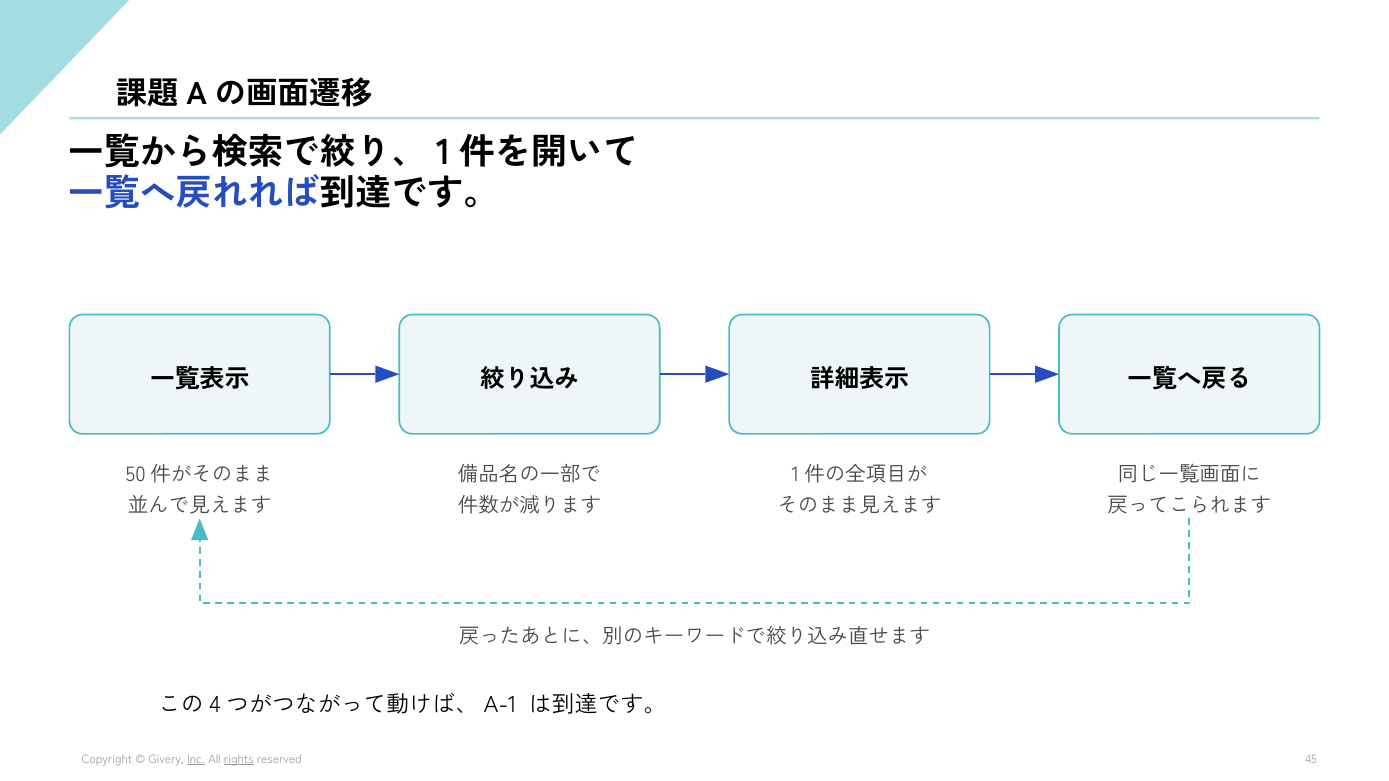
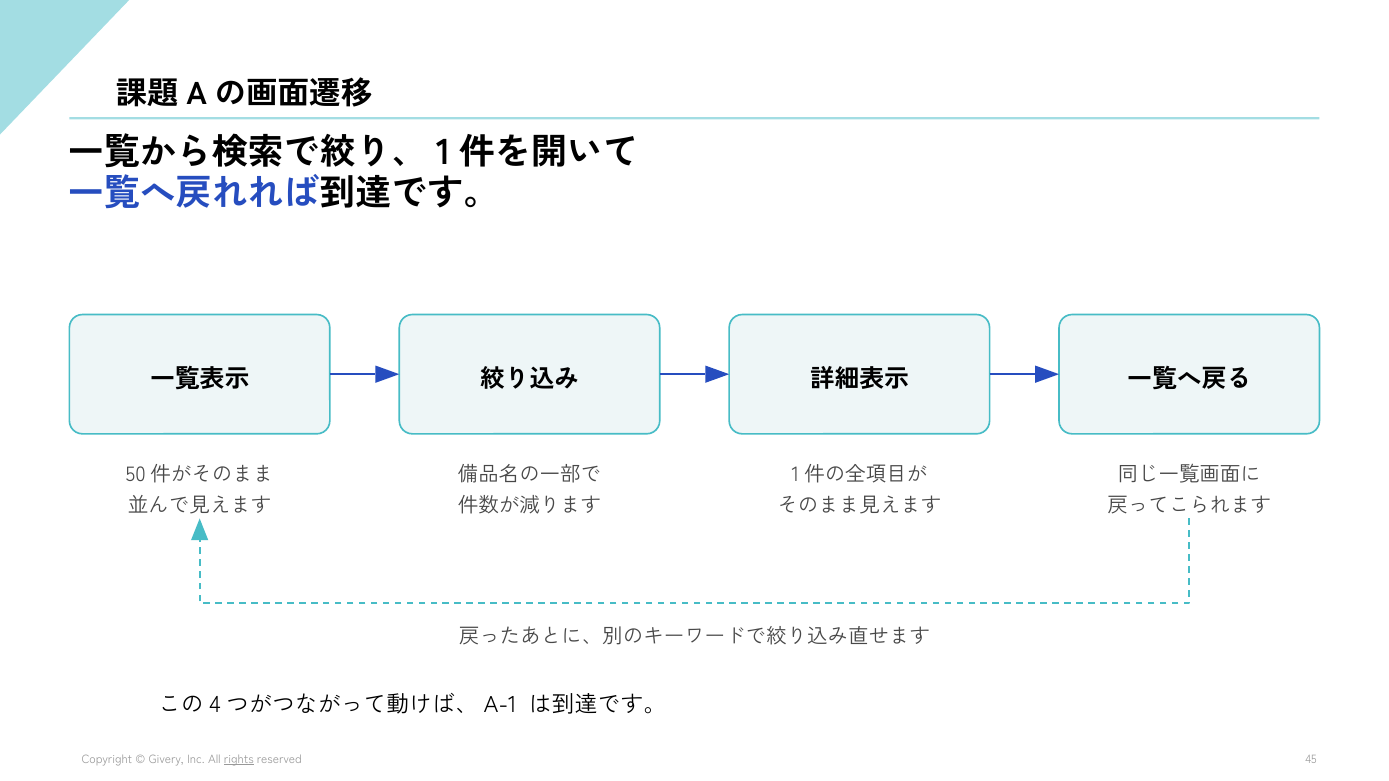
Inc underline: present -> none
